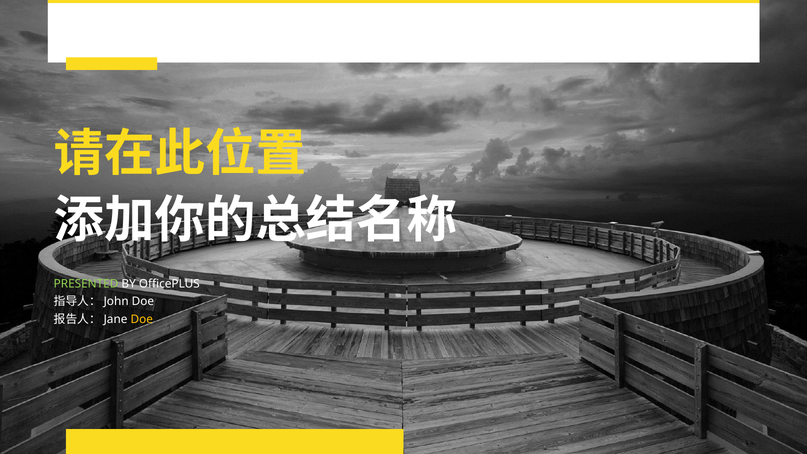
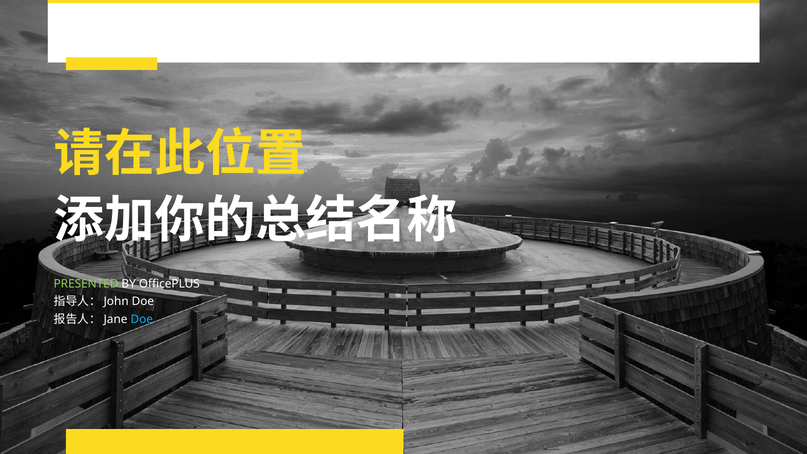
Doe at (142, 319) colour: yellow -> light blue
